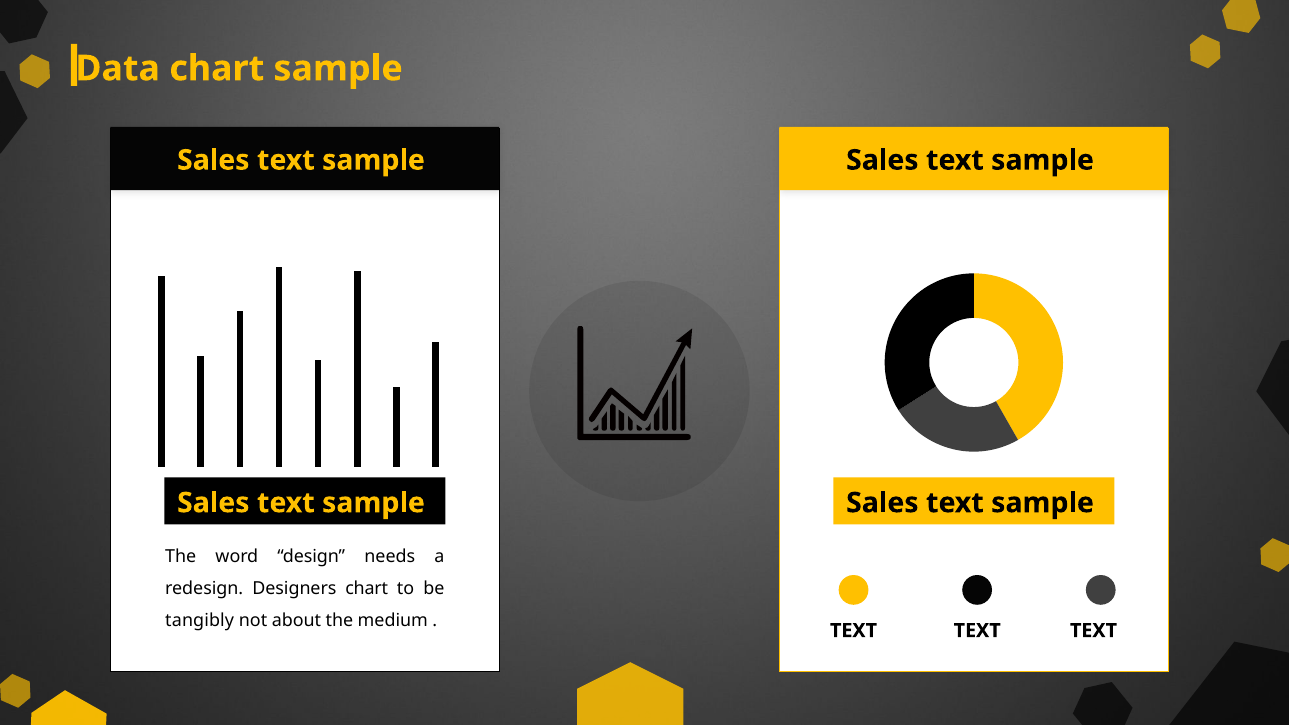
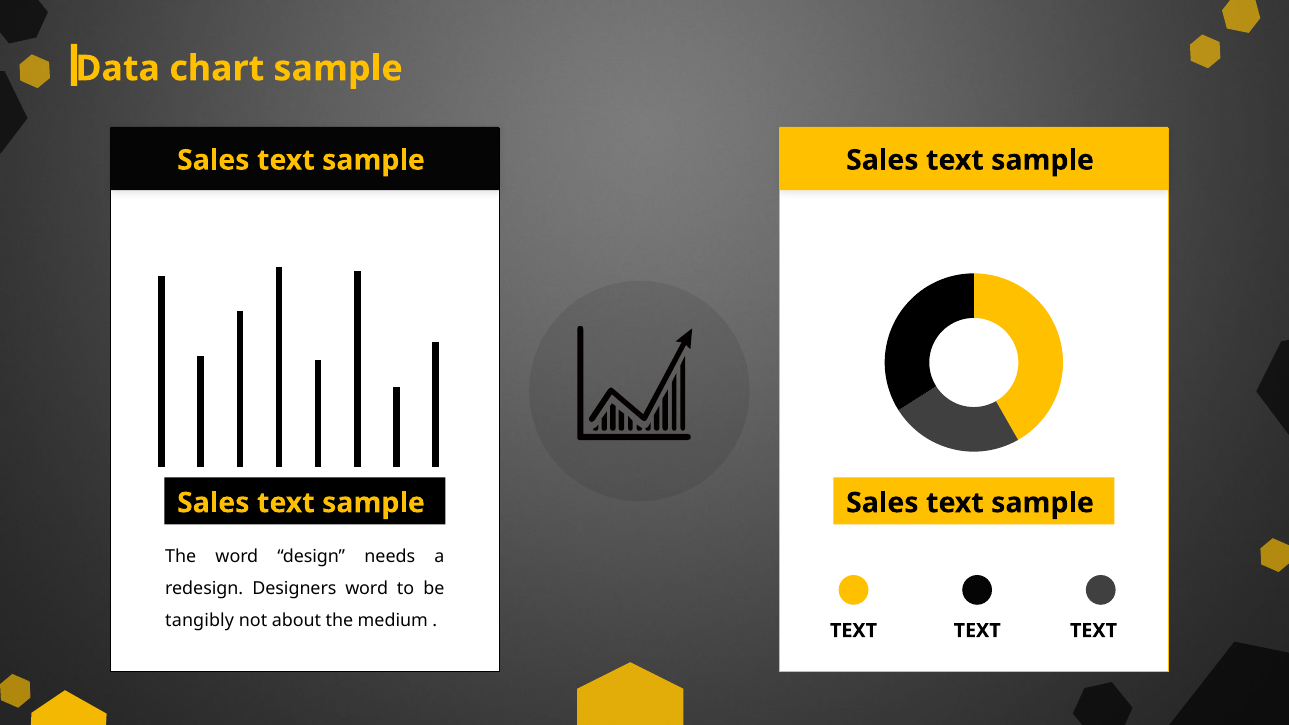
Designers chart: chart -> word
